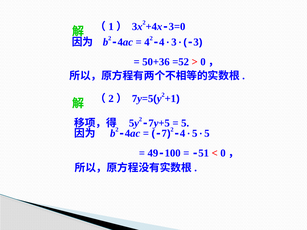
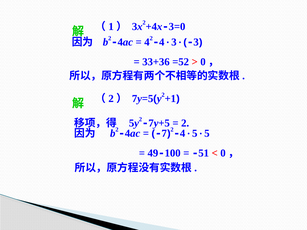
50+36: 50+36 -> 33+36
5 at (185, 123): 5 -> 2
